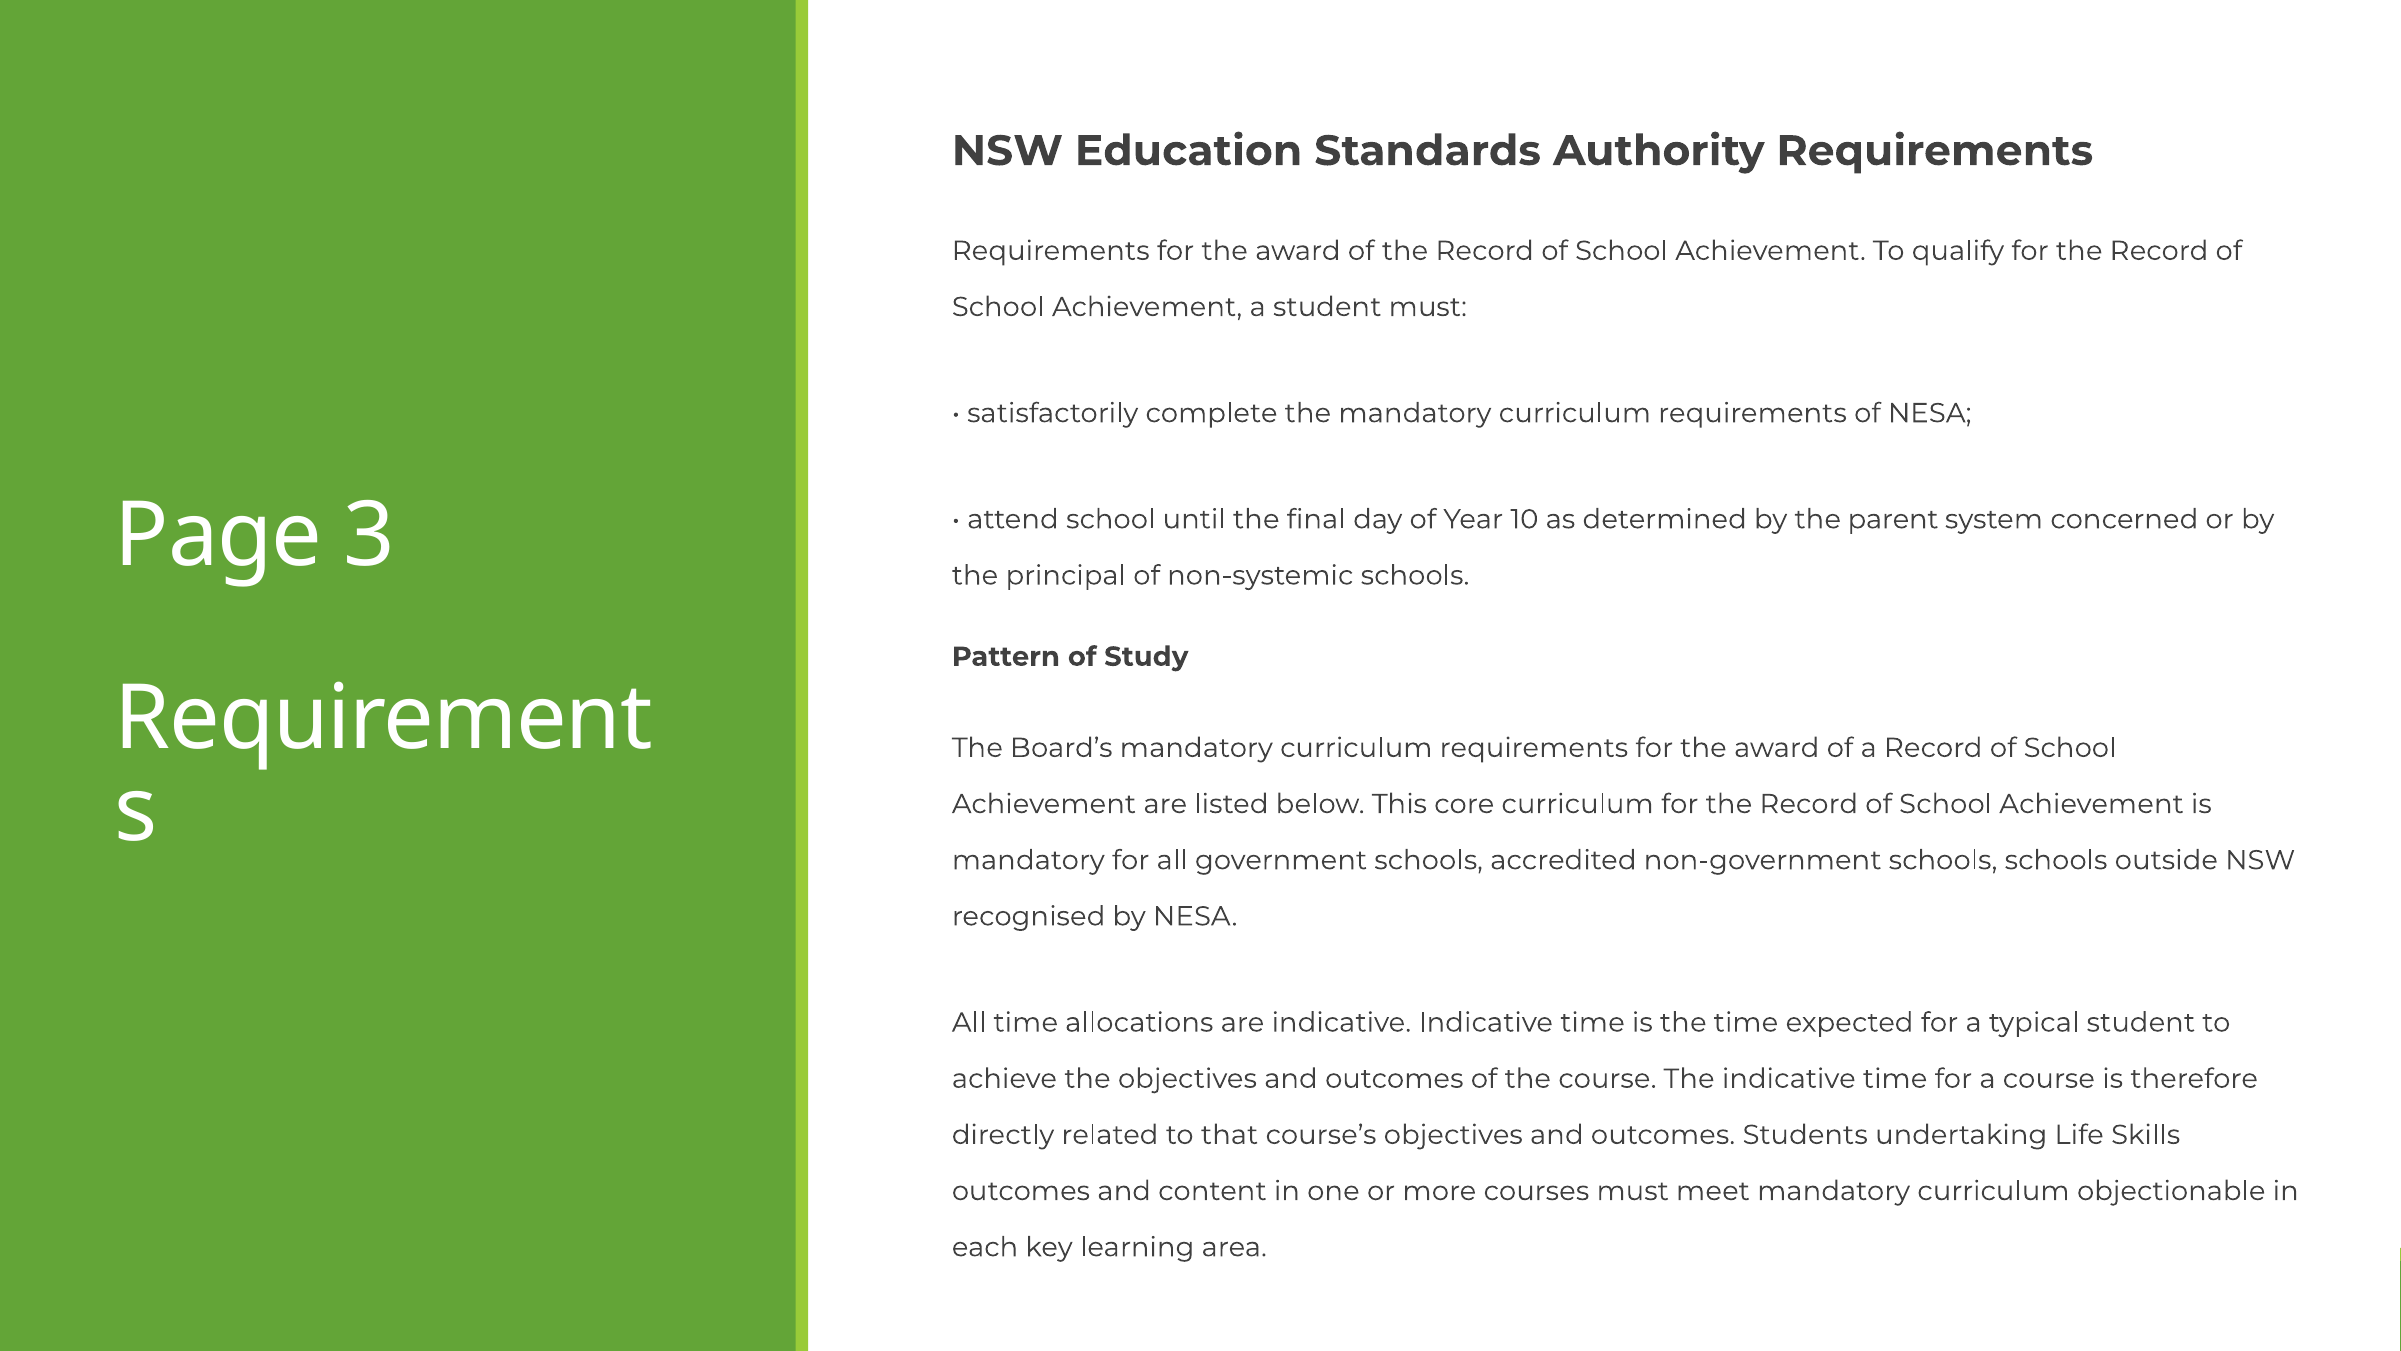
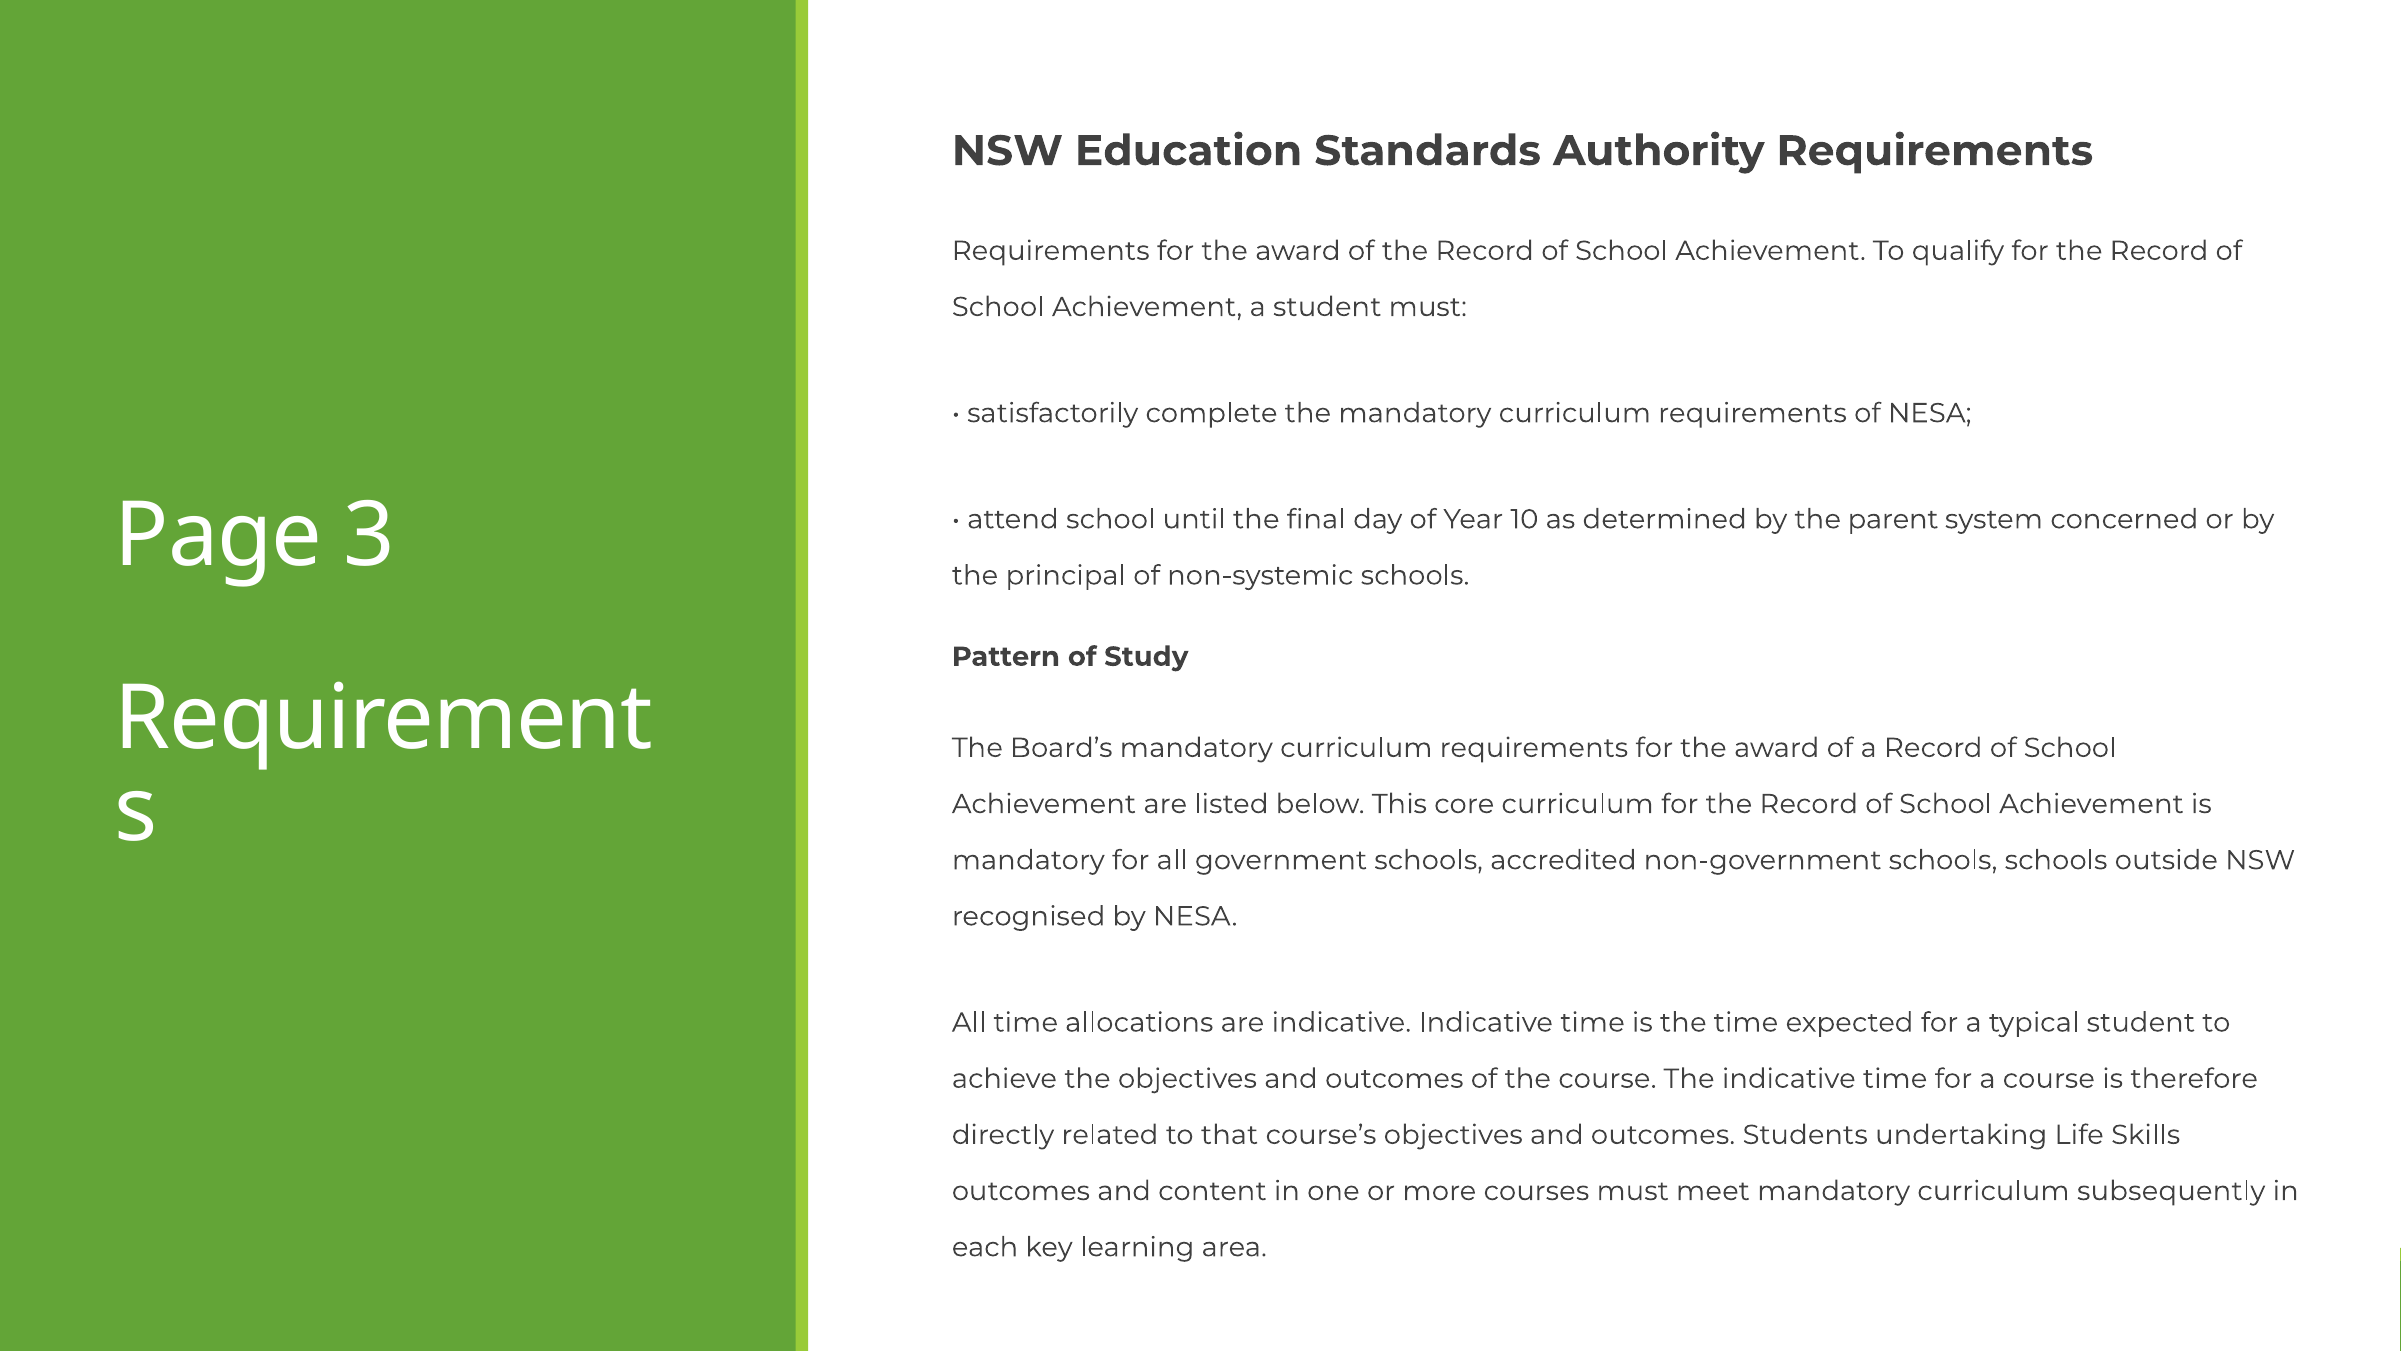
objectionable: objectionable -> subsequently
